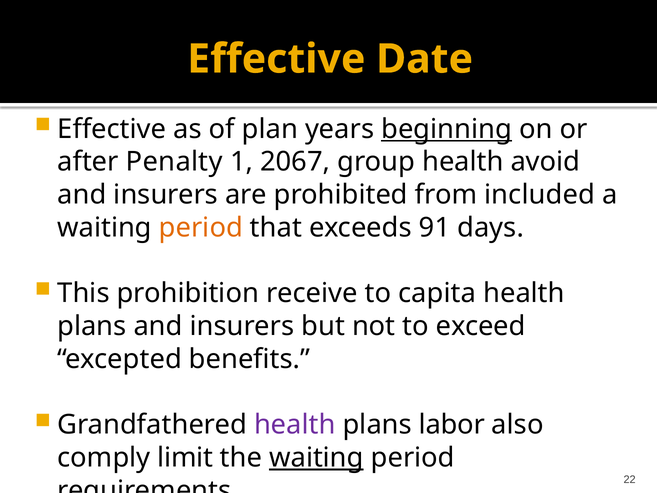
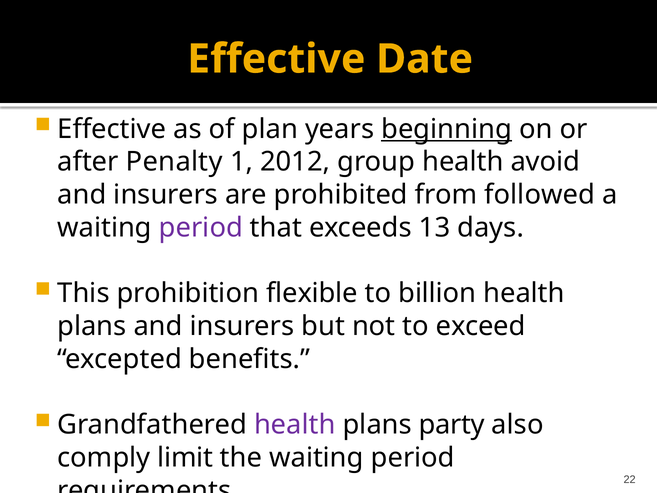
2067: 2067 -> 2012
included: included -> followed
period at (201, 227) colour: orange -> purple
91: 91 -> 13
receive: receive -> flexible
capita: capita -> billion
labor: labor -> party
waiting at (316, 457) underline: present -> none
